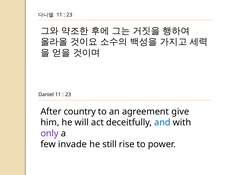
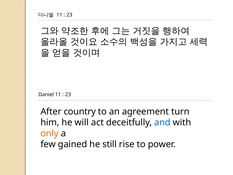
give: give -> turn
only colour: purple -> orange
invade: invade -> gained
